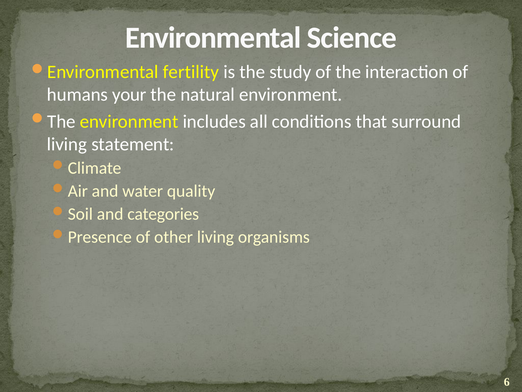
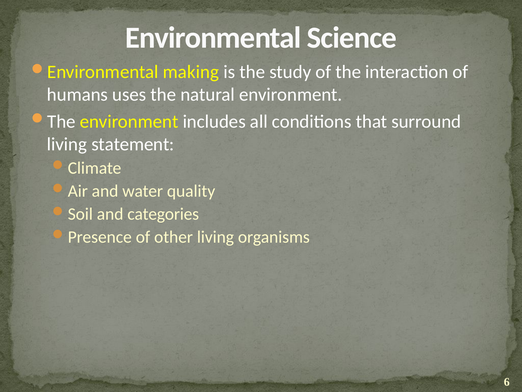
fertility: fertility -> making
your: your -> uses
